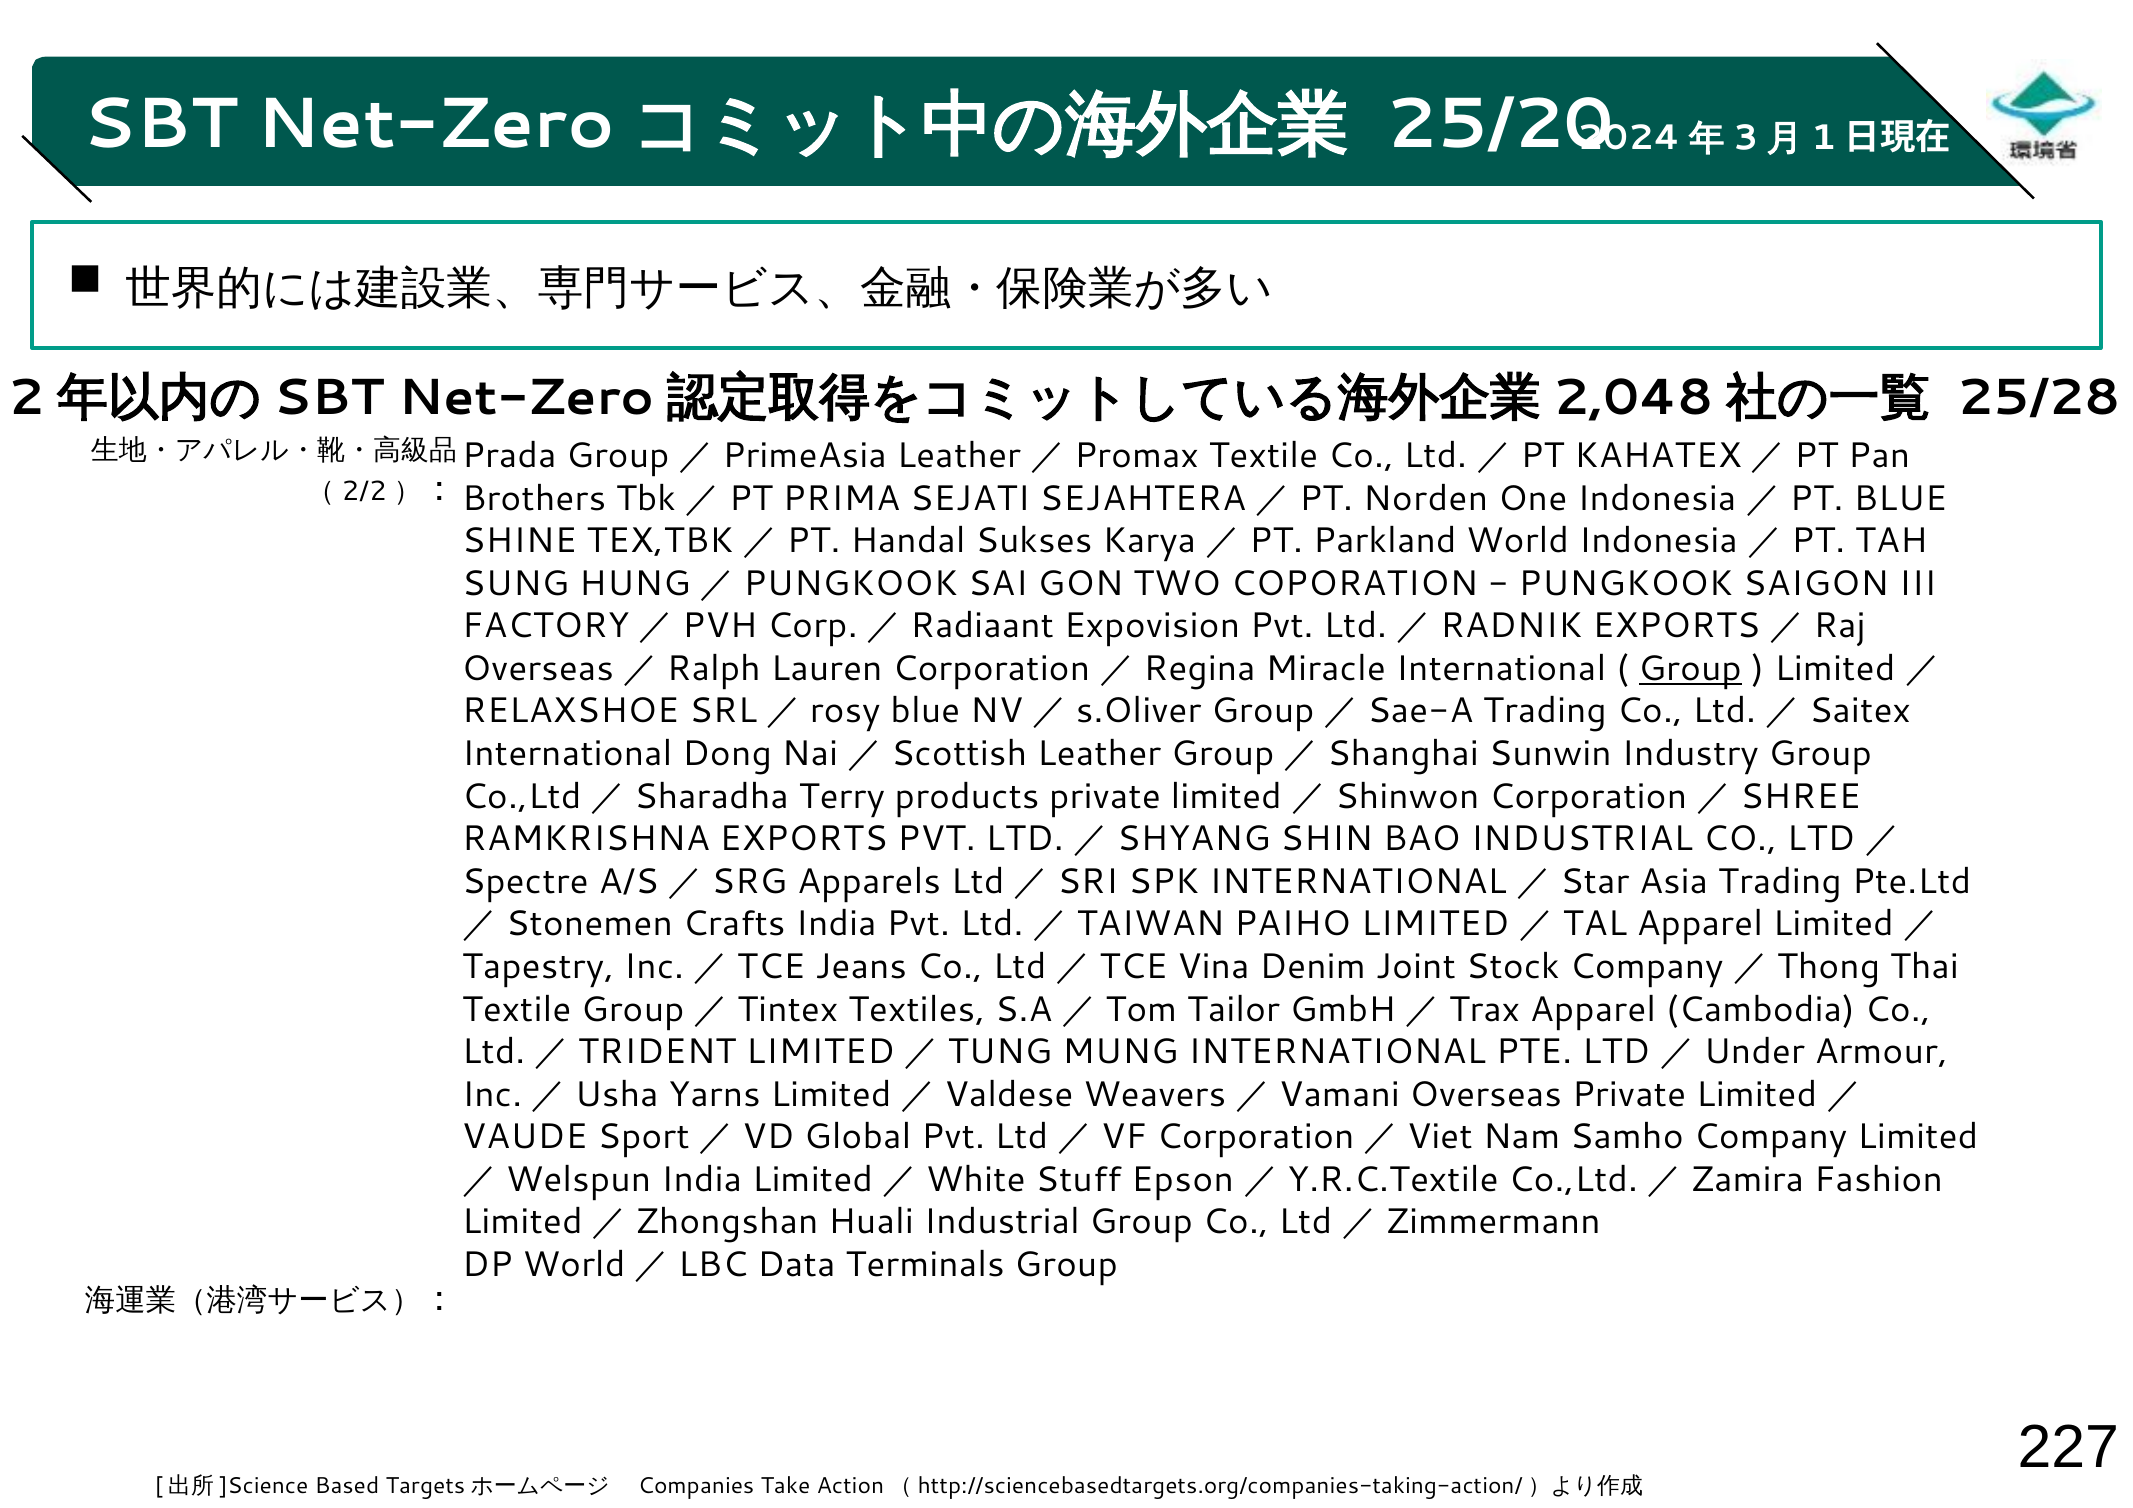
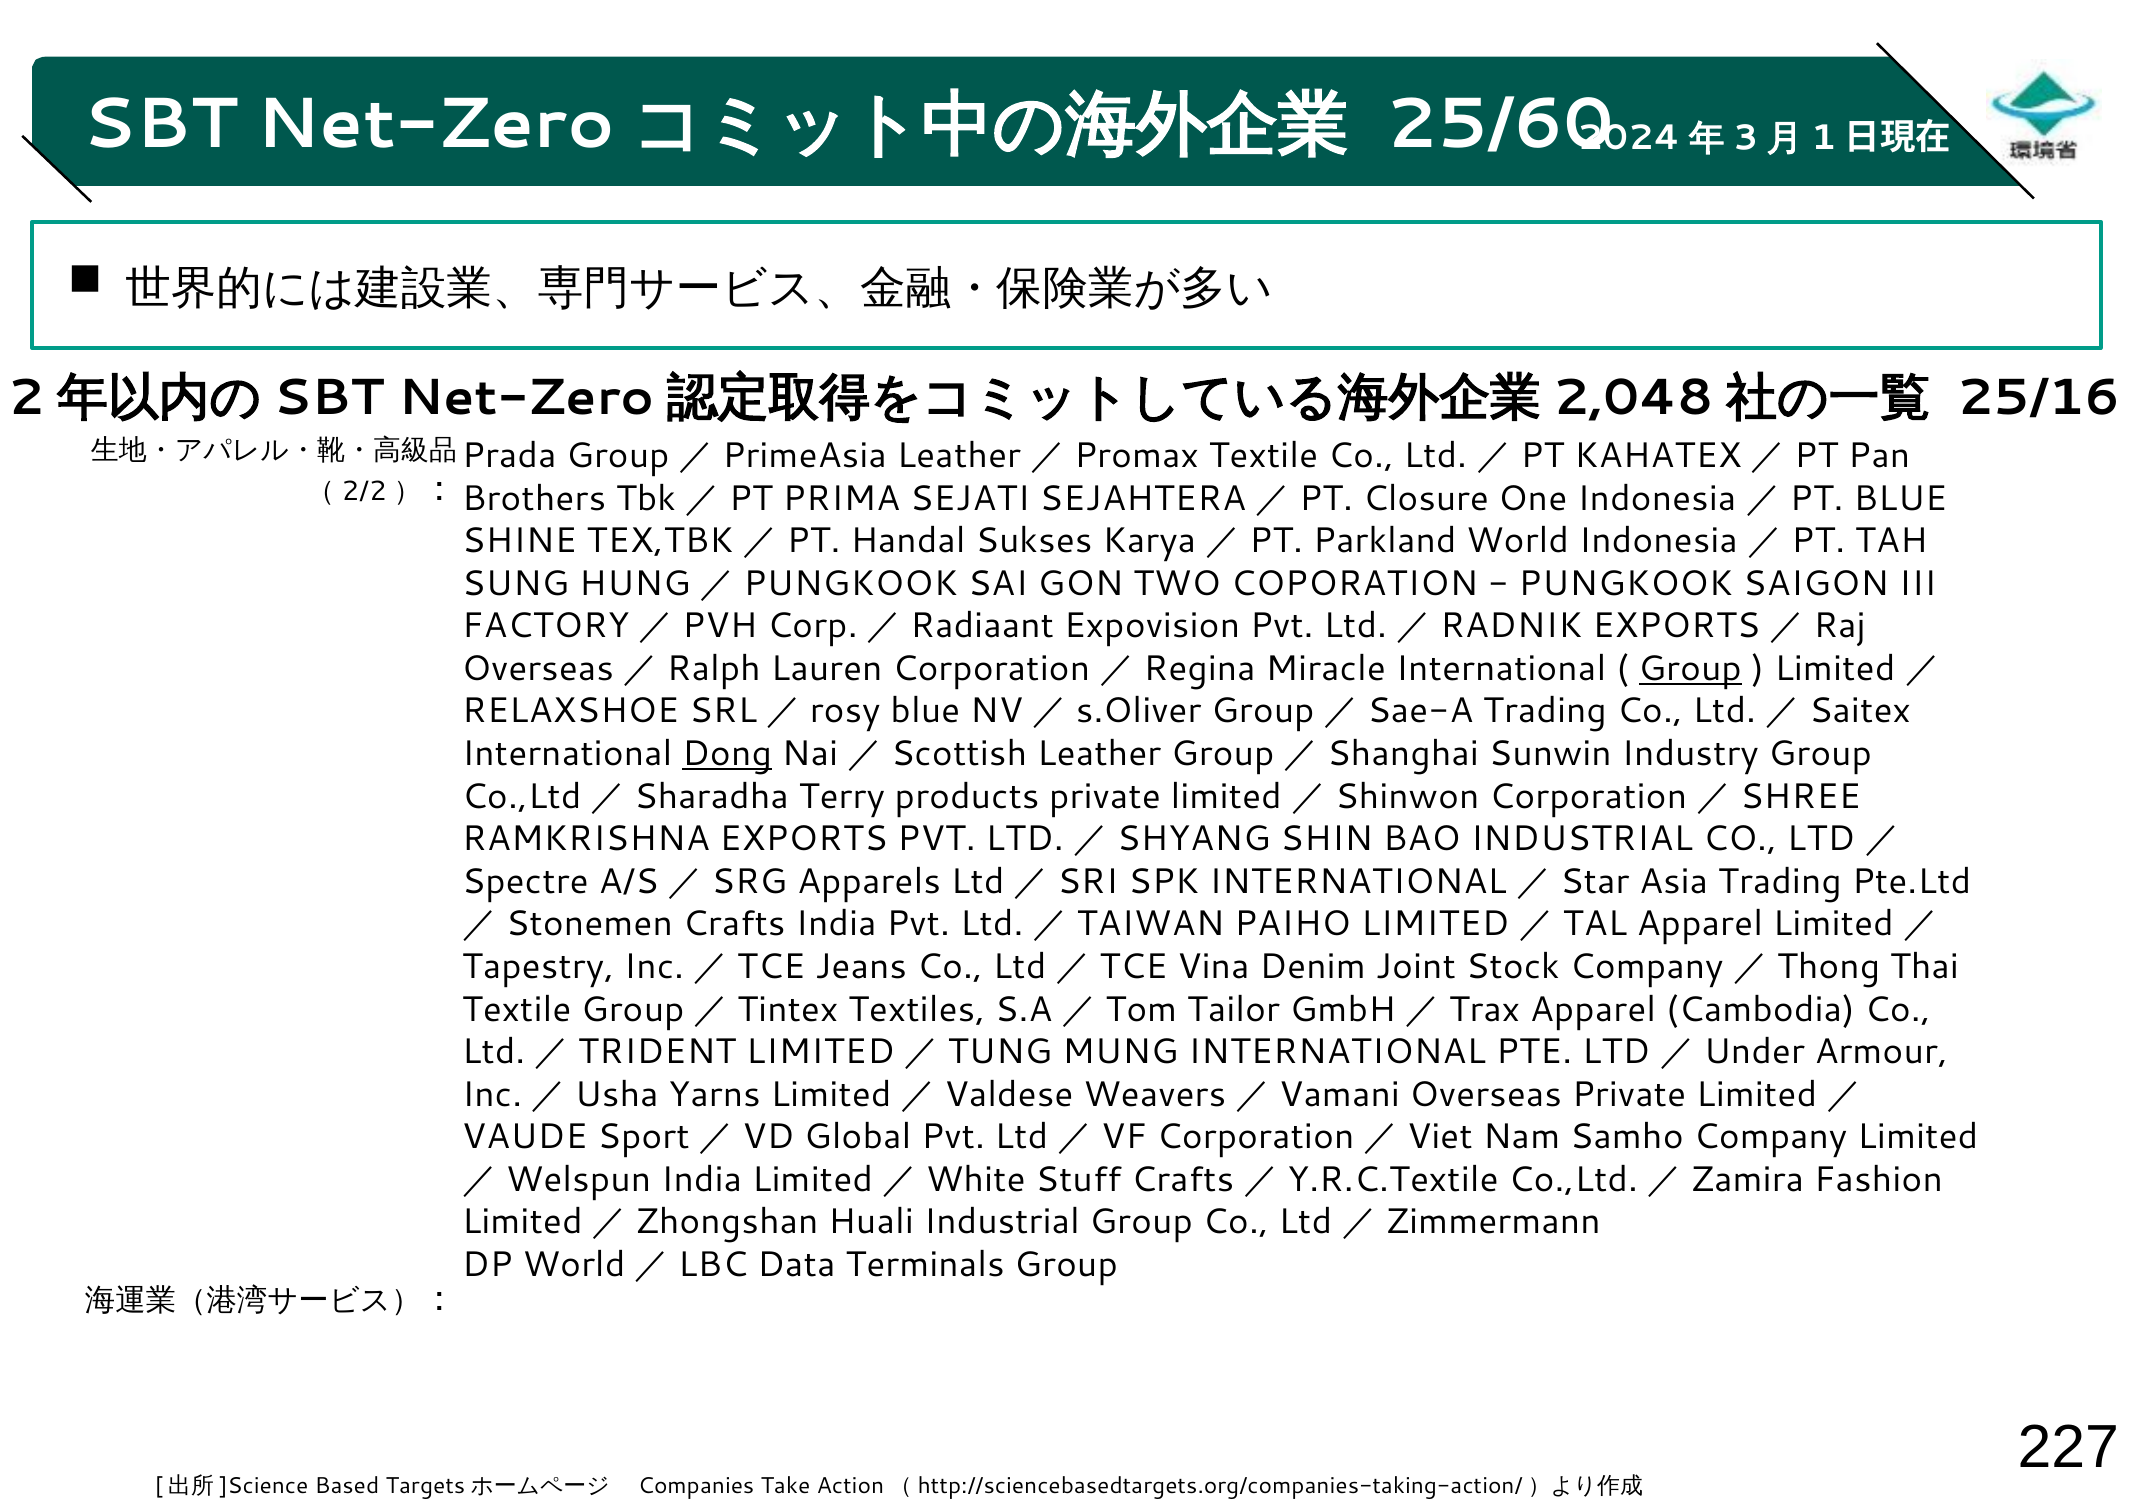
25/20: 25/20 -> 25/60
25/28: 25/28 -> 25/16
Norden: Norden -> Closure
Dong underline: none -> present
Stuff Epson: Epson -> Crafts
